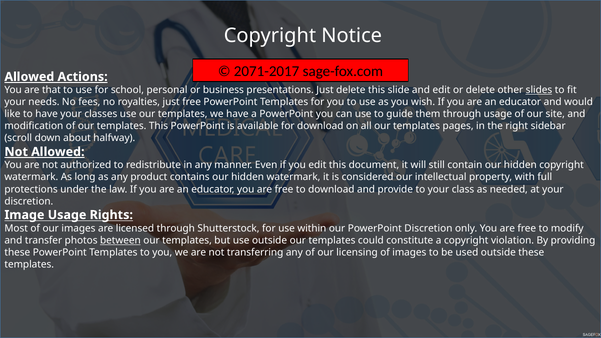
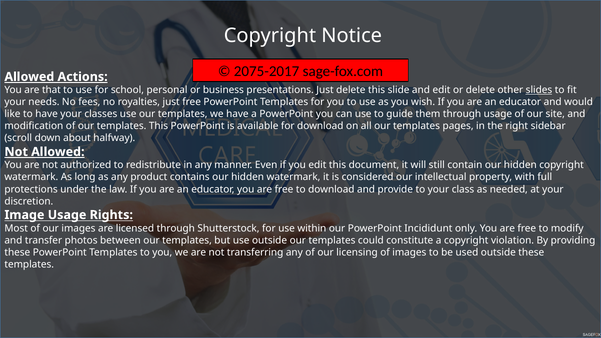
2071-2017: 2071-2017 -> 2075-2017
PowerPoint Discretion: Discretion -> Incididunt
between underline: present -> none
